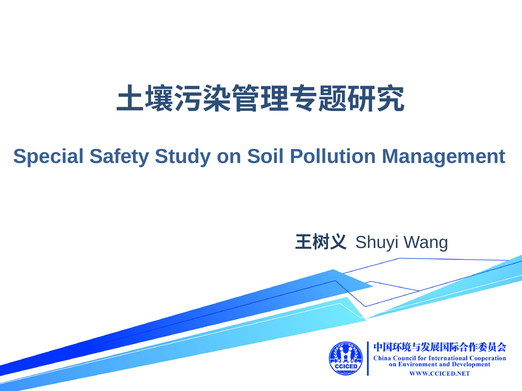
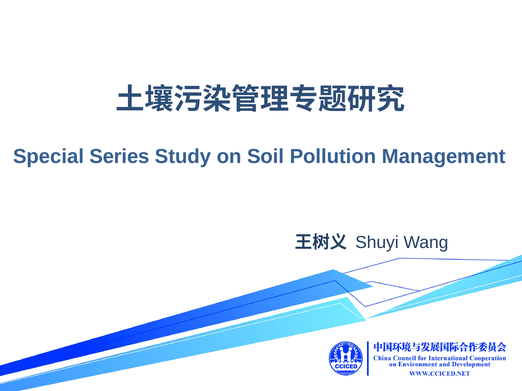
Safety: Safety -> Series
